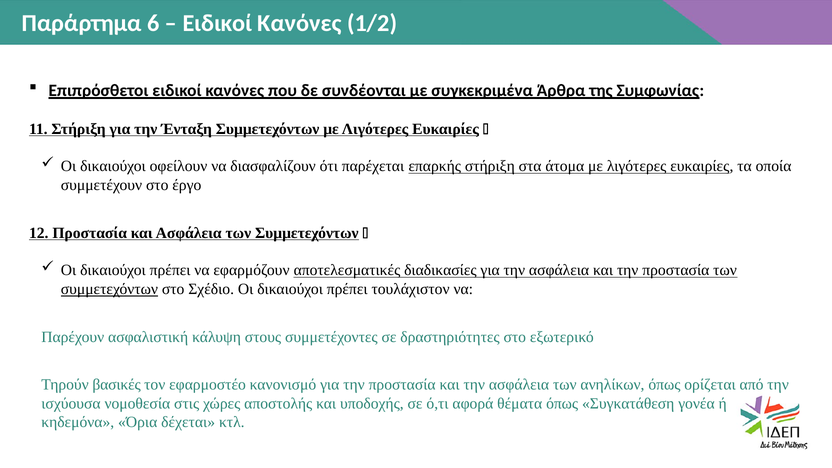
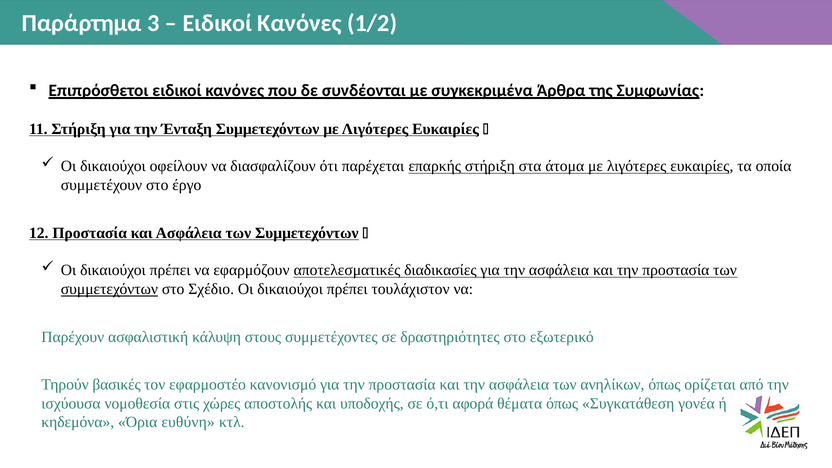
6: 6 -> 3
δέχεται: δέχεται -> ευθύνη
